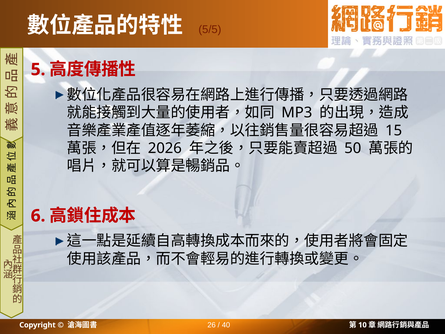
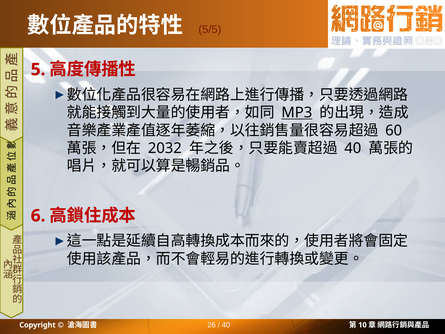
MP3 underline: none -> present
15: 15 -> 60
2026: 2026 -> 2032
50 at (353, 148): 50 -> 40
